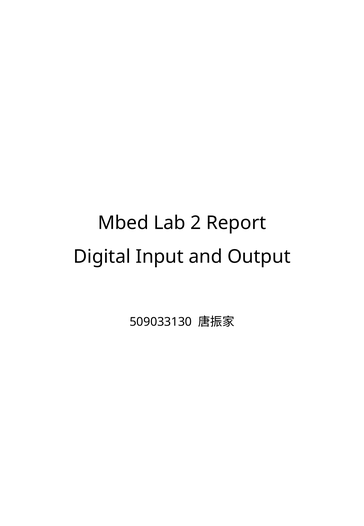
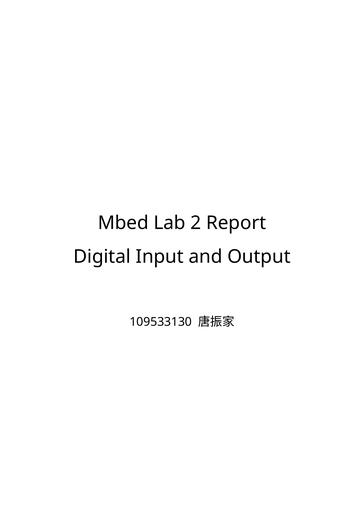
509033130: 509033130 -> 109533130
